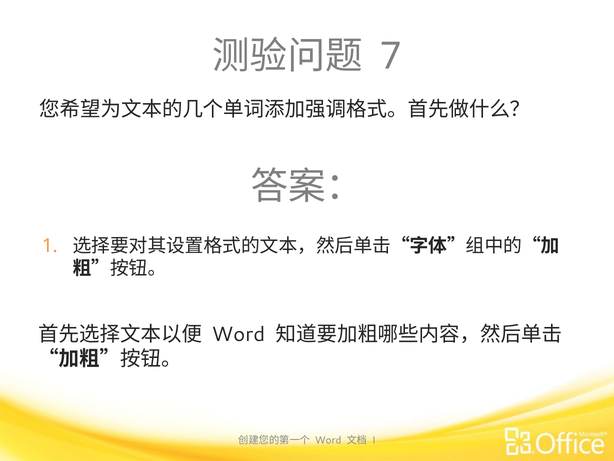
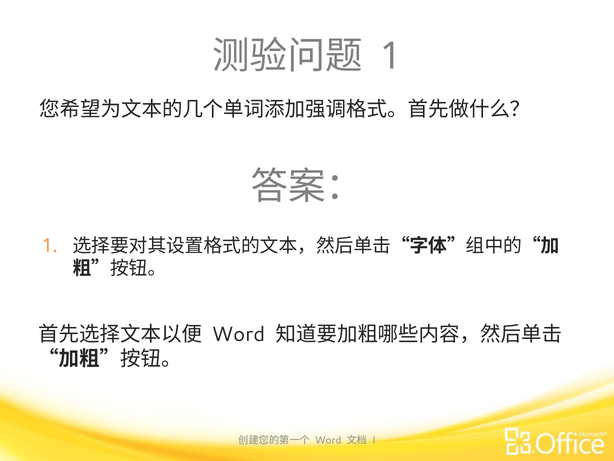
7 at (391, 56): 7 -> 1
